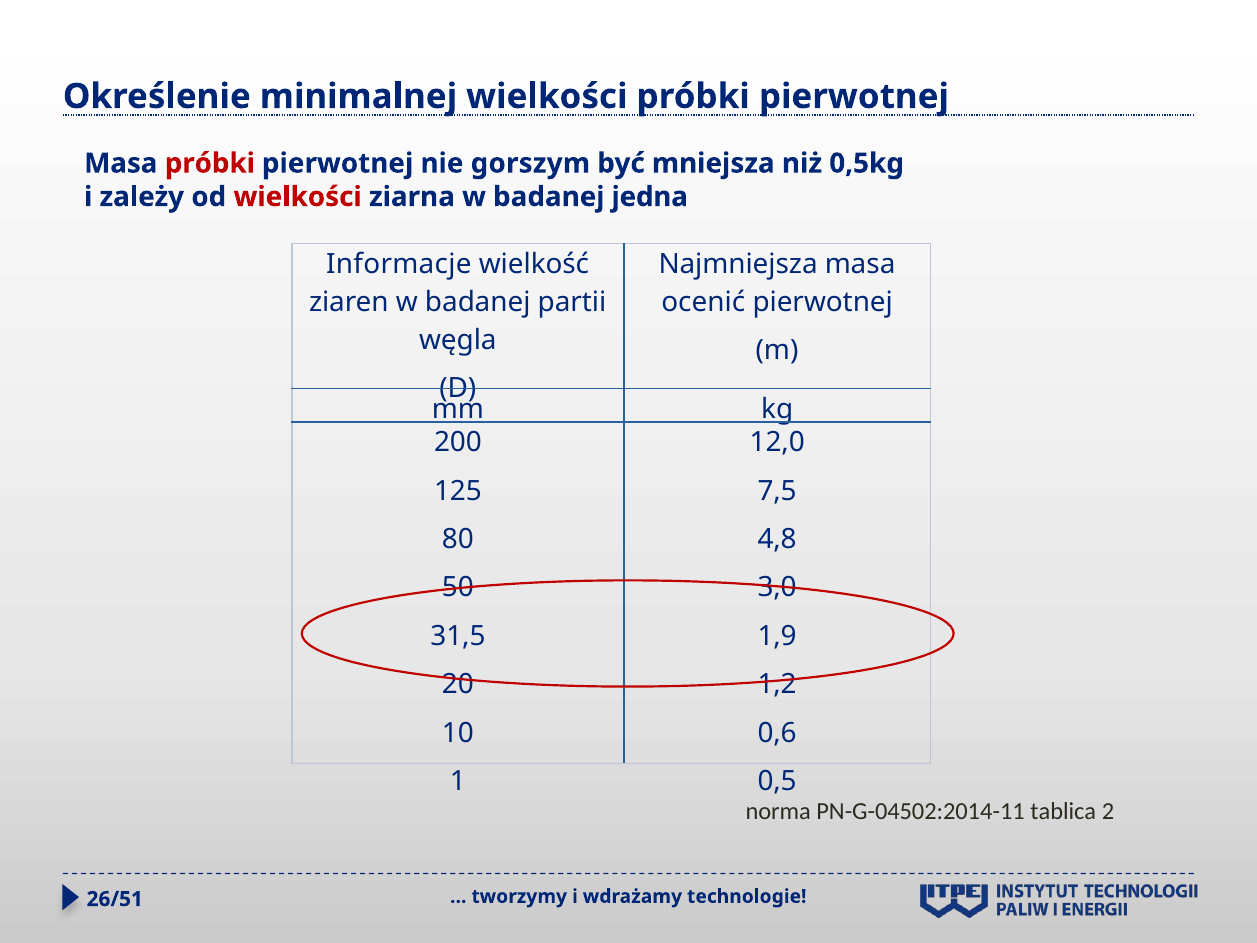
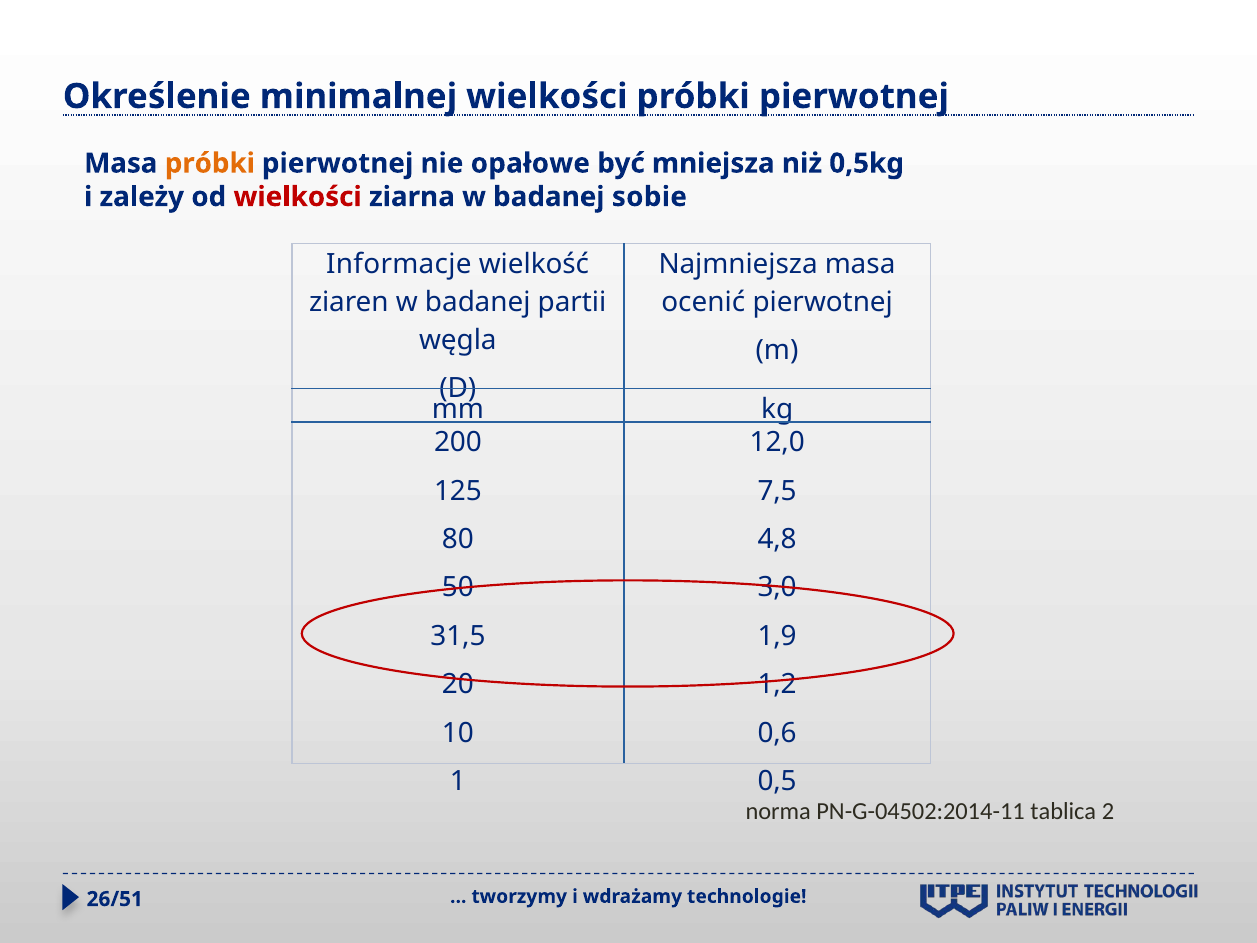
próbki at (210, 163) colour: red -> orange
gorszym: gorszym -> opałowe
jedna: jedna -> sobie
